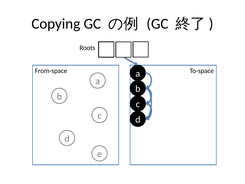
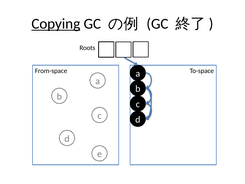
Copying underline: none -> present
